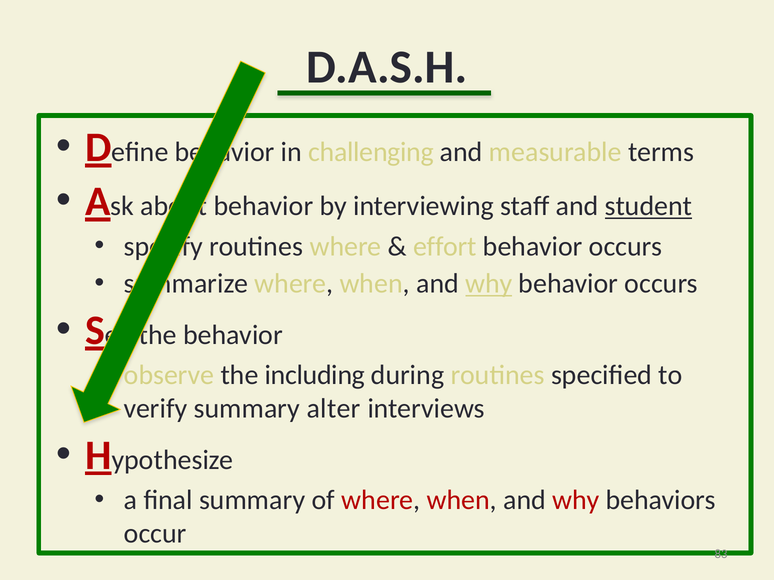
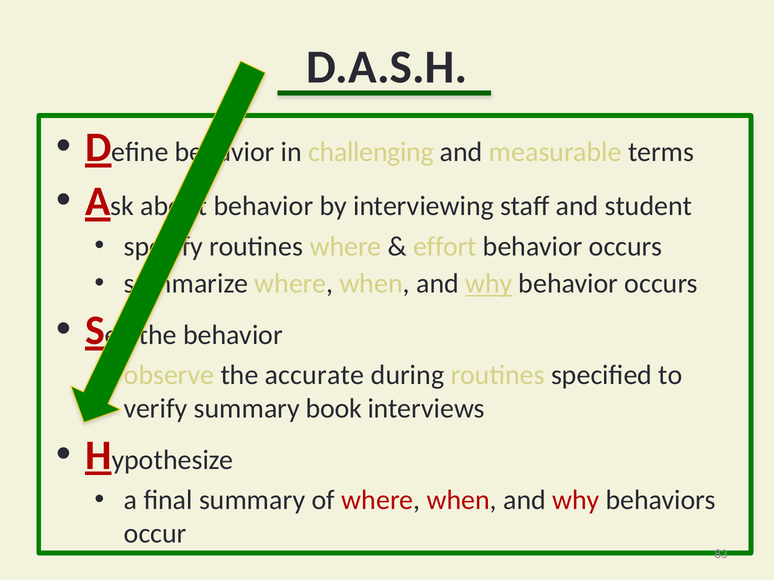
student underline: present -> none
including: including -> accurate
alter: alter -> book
